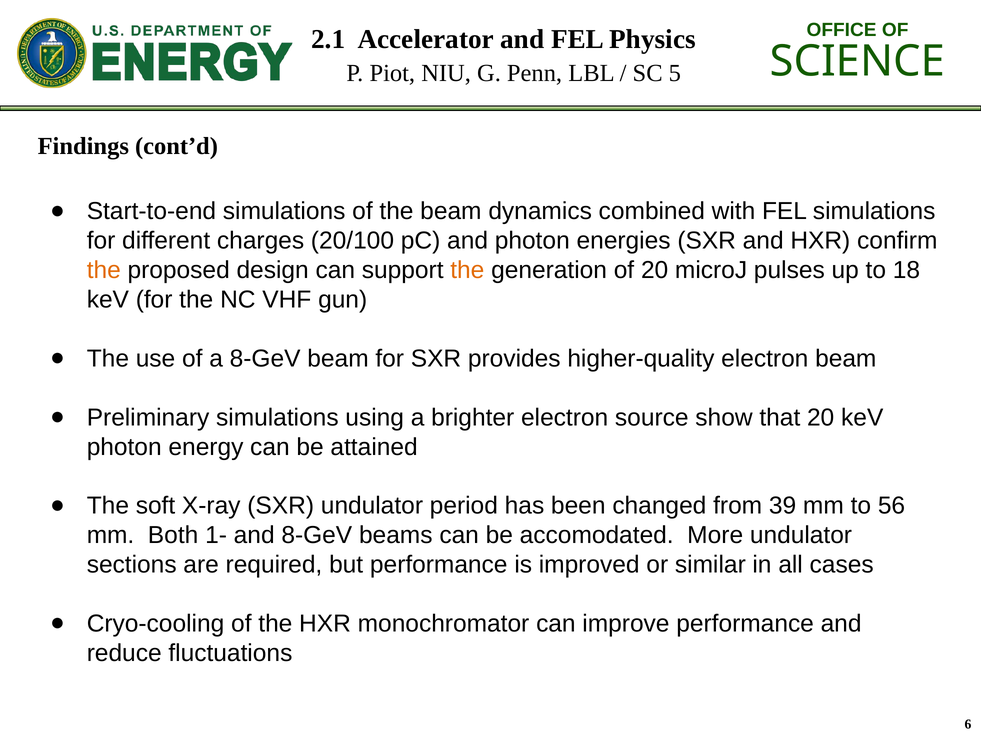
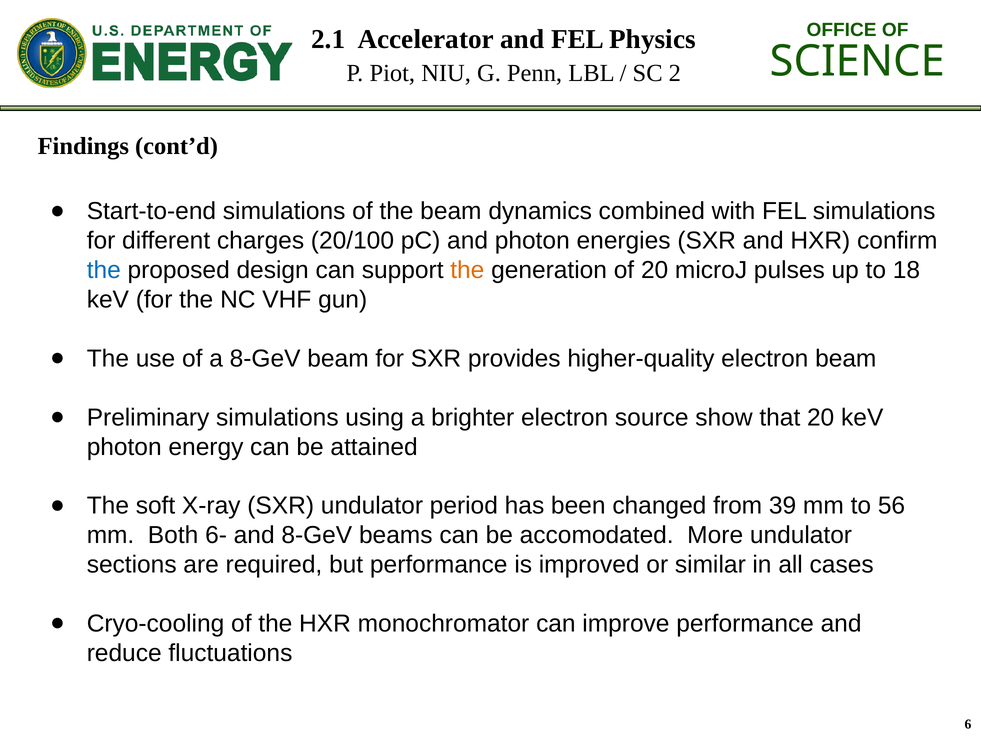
5: 5 -> 2
the at (104, 270) colour: orange -> blue
1-: 1- -> 6-
